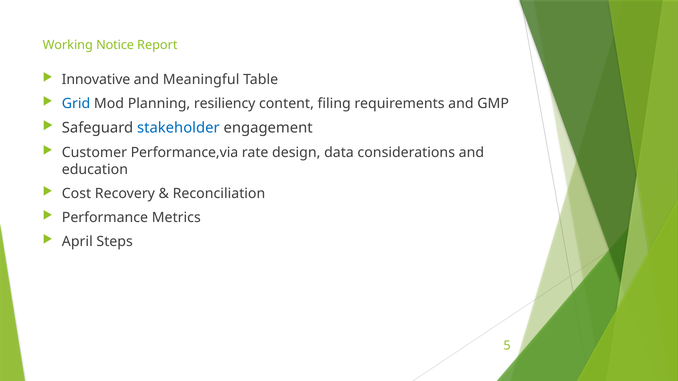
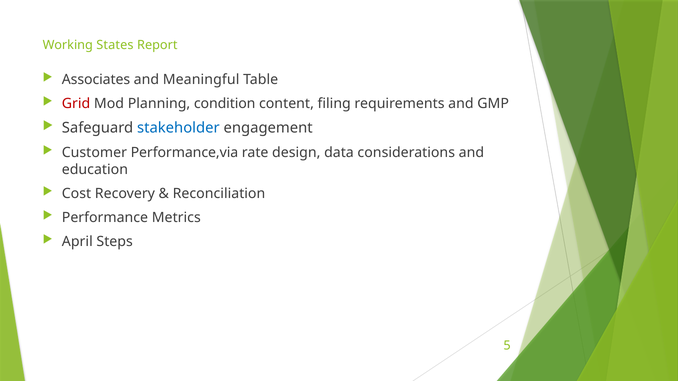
Notice: Notice -> States
Innovative: Innovative -> Associates
Grid colour: blue -> red
resiliency: resiliency -> condition
